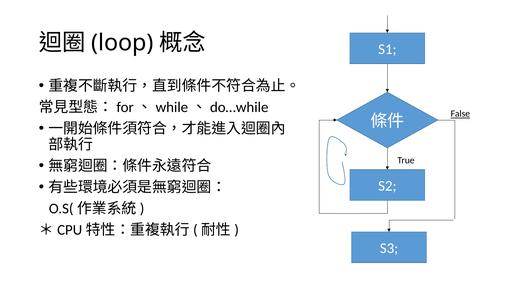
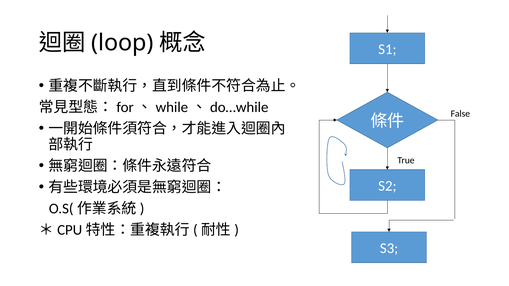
False underline: present -> none
